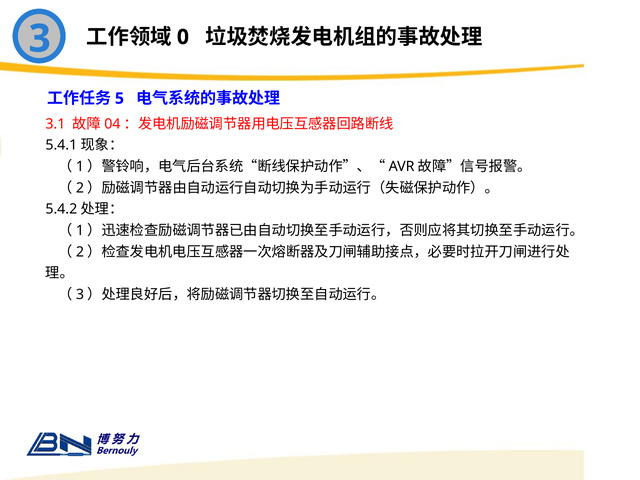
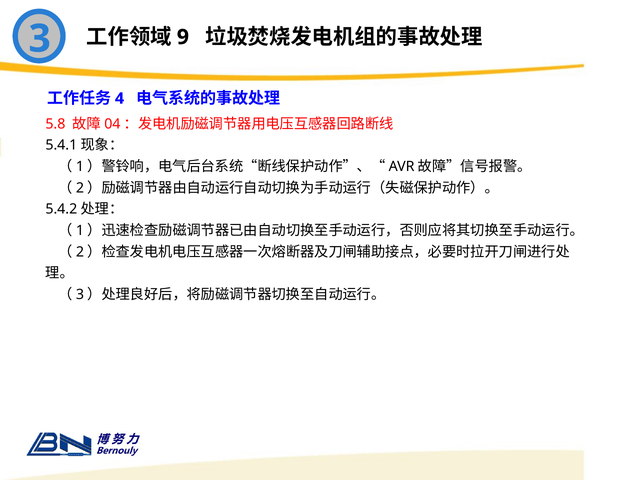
0: 0 -> 9
5: 5 -> 4
3.1: 3.1 -> 5.8
